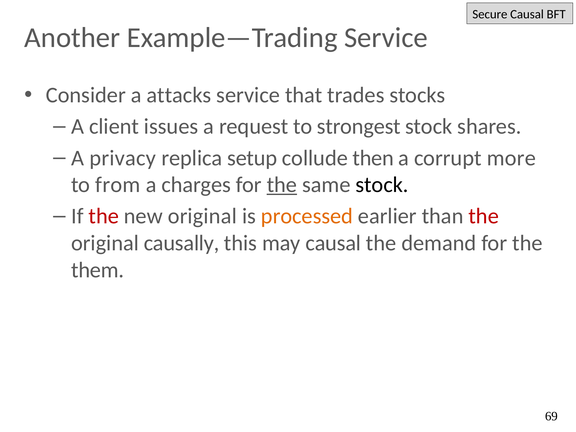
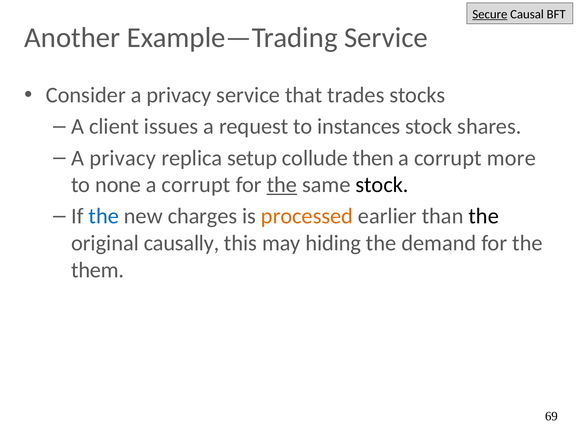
Secure underline: none -> present
Consider a attacks: attacks -> privacy
strongest: strongest -> instances
from: from -> none
charges at (196, 185): charges -> corrupt
the at (104, 216) colour: red -> blue
new original: original -> charges
the at (484, 216) colour: red -> black
may causal: causal -> hiding
